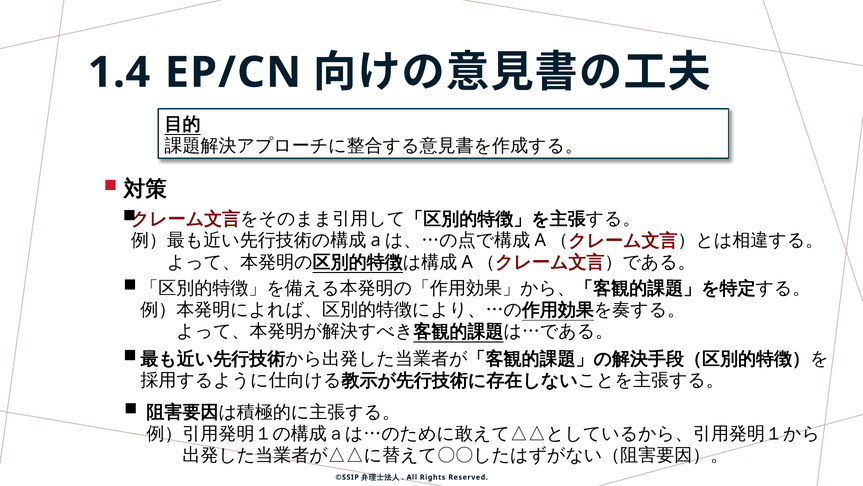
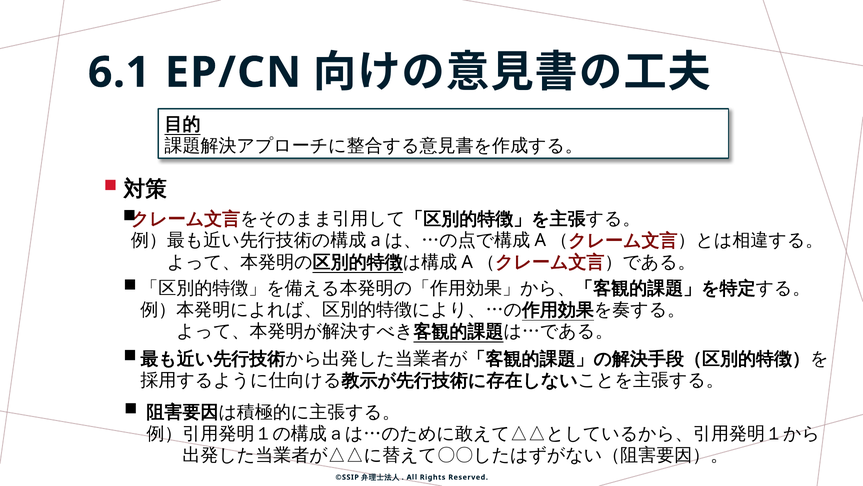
1.4: 1.4 -> 6.1
